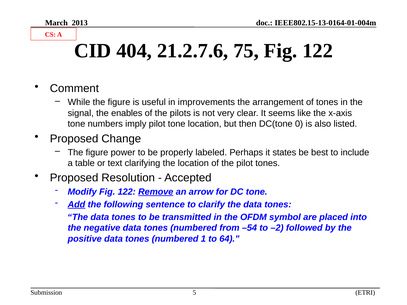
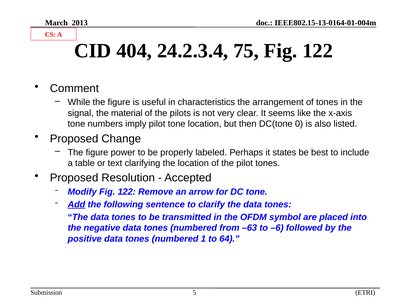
21.2.7.6: 21.2.7.6 -> 24.2.3.4
improvements: improvements -> characteristics
enables: enables -> material
Remove underline: present -> none
–54: –54 -> –63
–2: –2 -> –6
